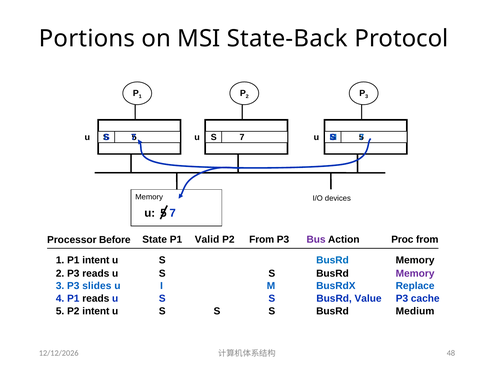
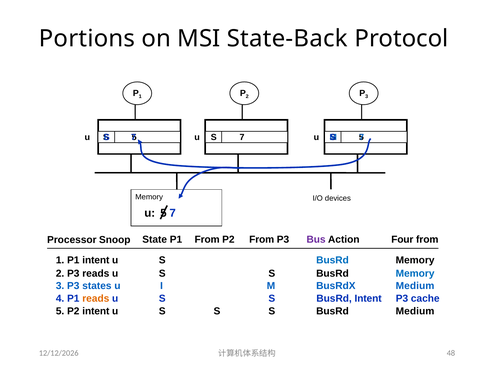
Before: Before -> Snoop
P1 Valid: Valid -> From
Proc: Proc -> Four
Memory at (415, 274) colour: purple -> blue
slides: slides -> states
BusRdX Replace: Replace -> Medium
reads at (96, 299) colour: black -> orange
BusRd Value: Value -> Intent
